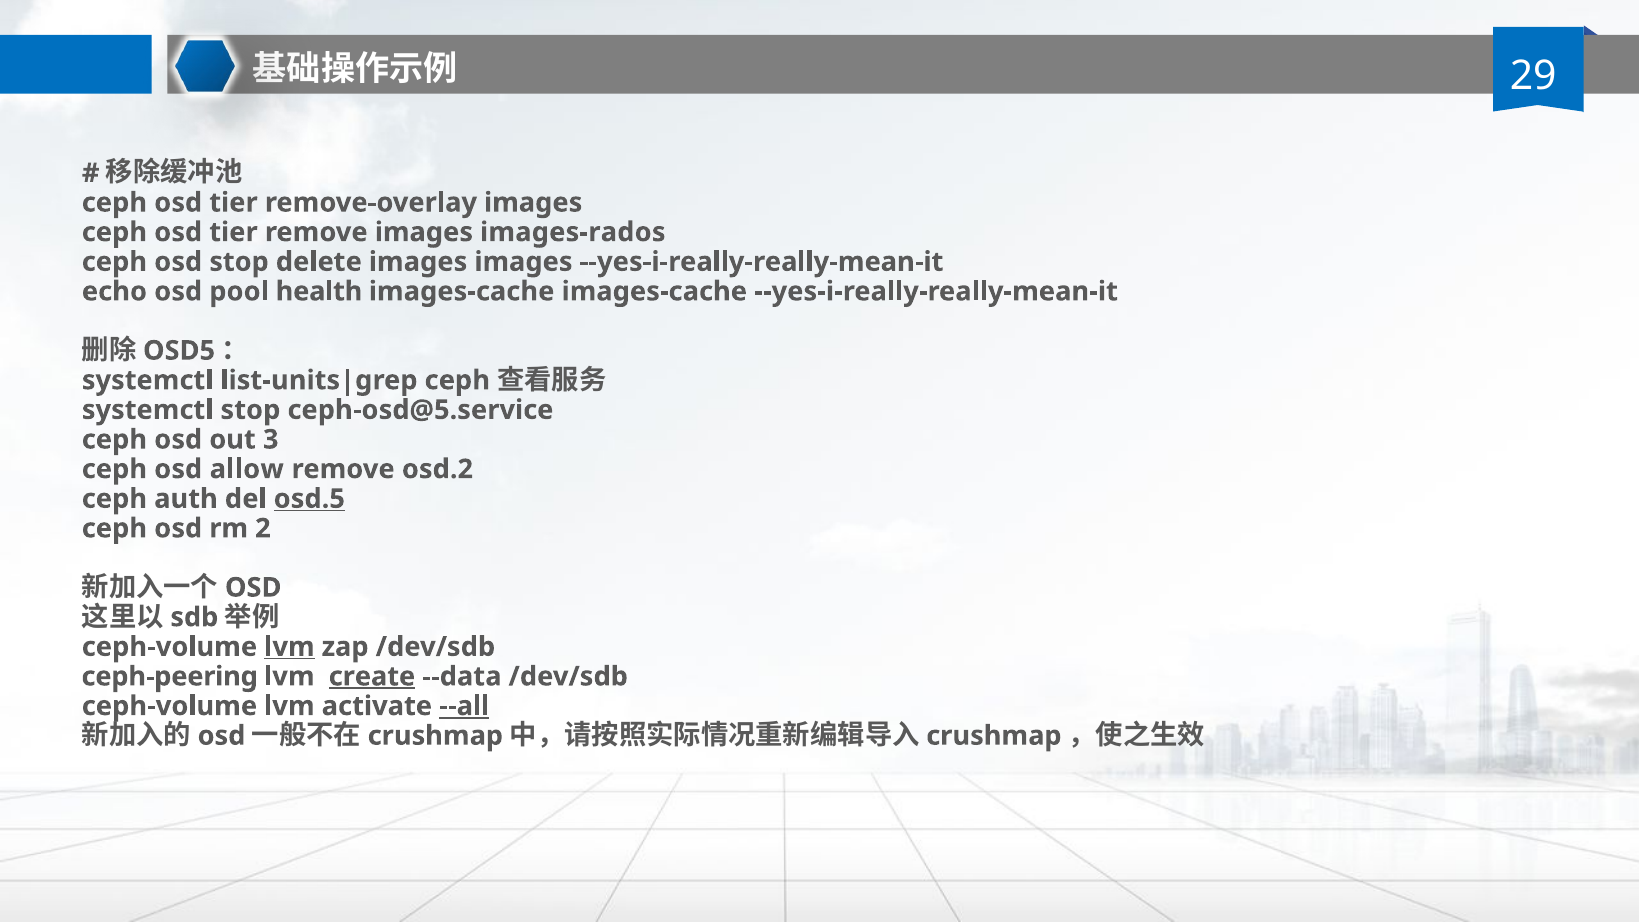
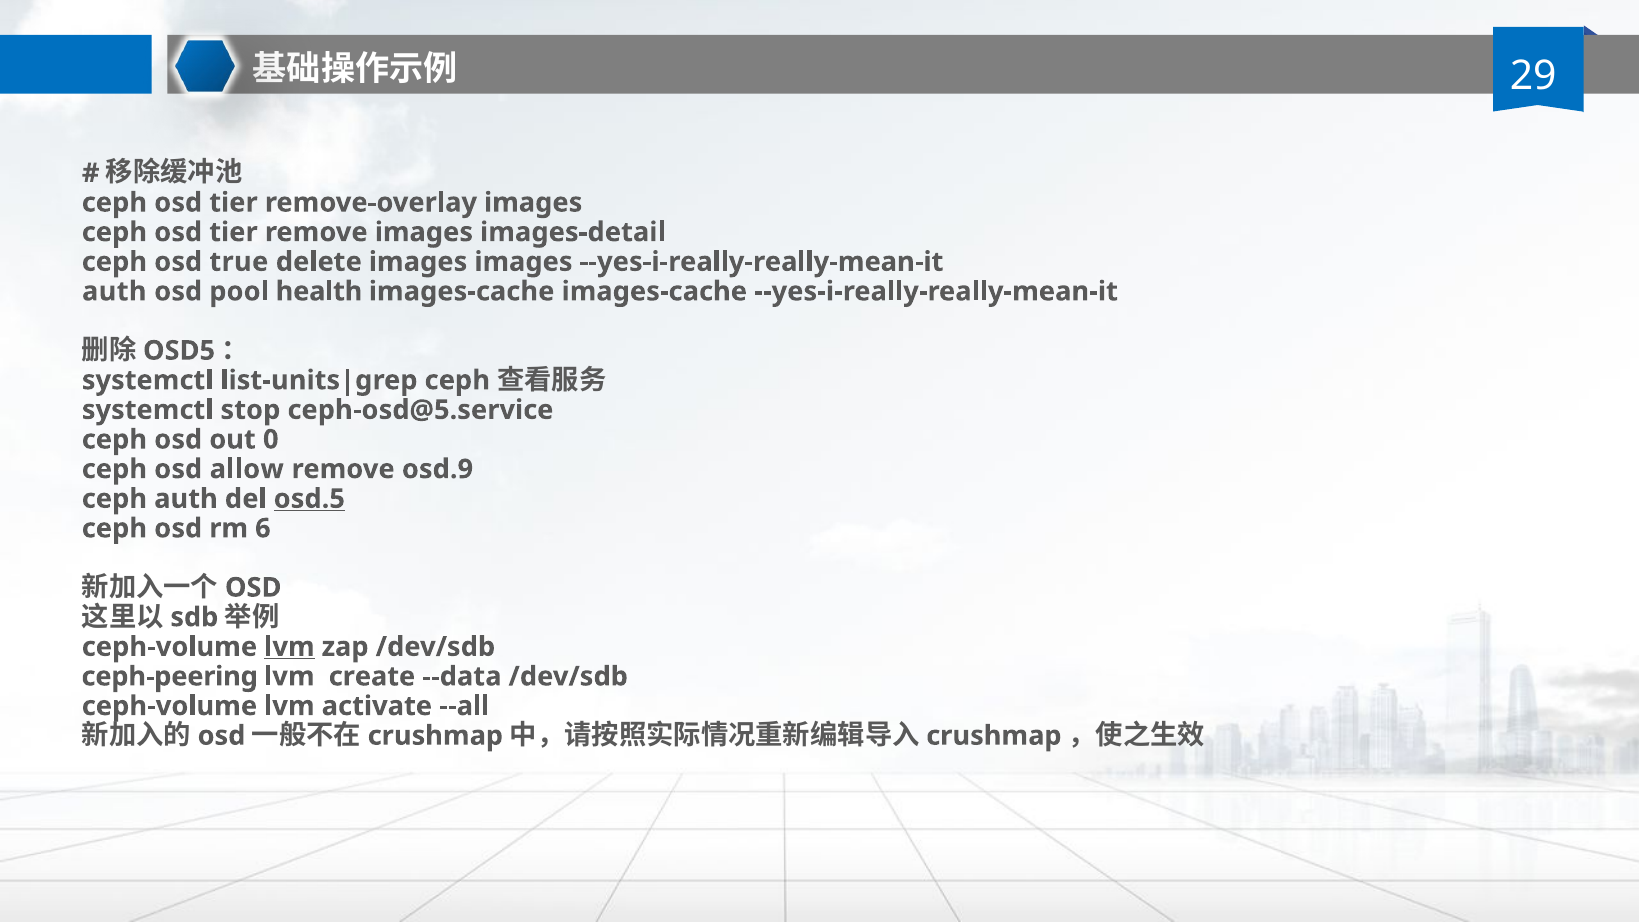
images-rados: images-rados -> images-detail
osd stop: stop -> true
echo at (114, 291): echo -> auth
3: 3 -> 0
osd.2: osd.2 -> osd.9
2: 2 -> 6
create underline: present -> none
--all underline: present -> none
